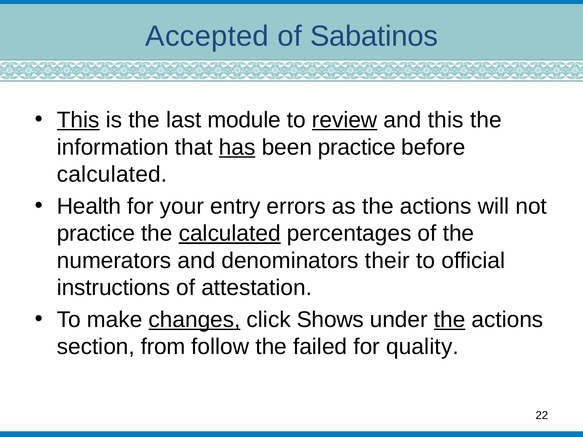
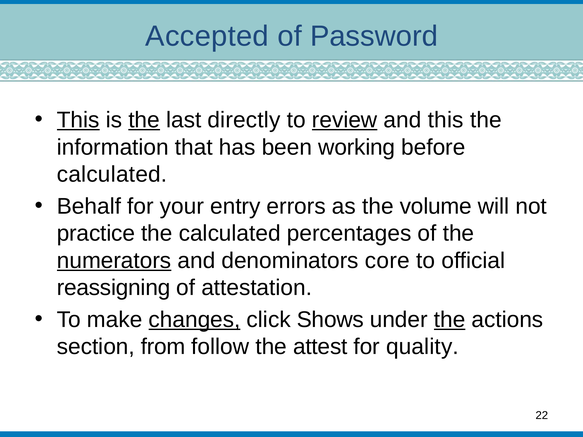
Sabatinos: Sabatinos -> Password
the at (144, 120) underline: none -> present
module: module -> directly
has underline: present -> none
been practice: practice -> working
Health: Health -> Behalf
as the actions: actions -> volume
calculated at (230, 234) underline: present -> none
numerators underline: none -> present
their: their -> core
instructions: instructions -> reassigning
failed: failed -> attest
